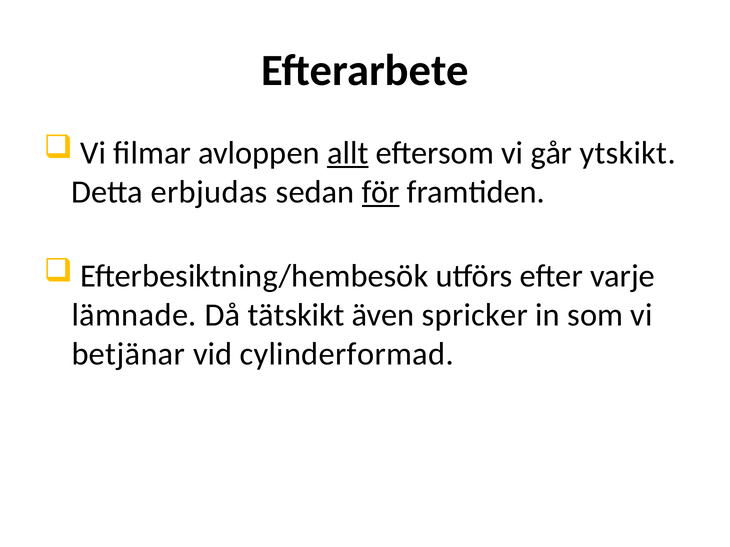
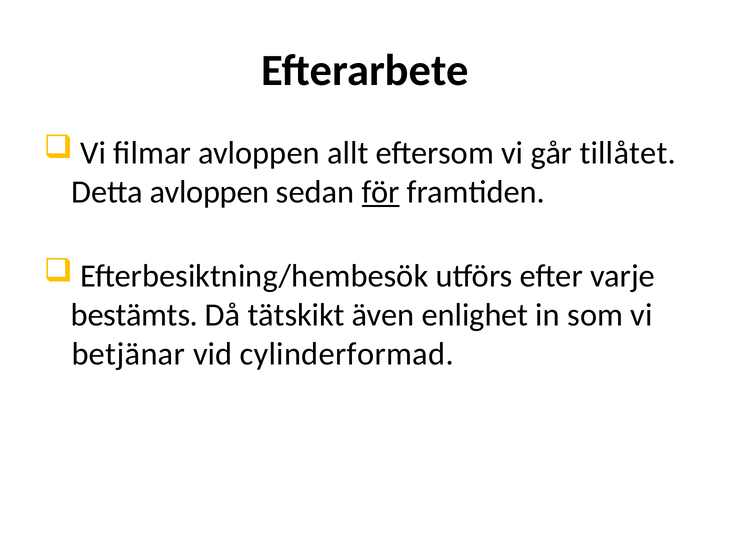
allt underline: present -> none
ytskikt: ytskikt -> tillåtet
Detta erbjudas: erbjudas -> avloppen
lämnade: lämnade -> bestämts
spricker: spricker -> enlighet
